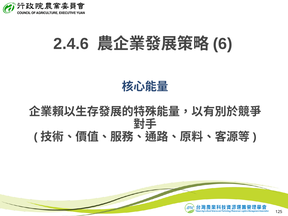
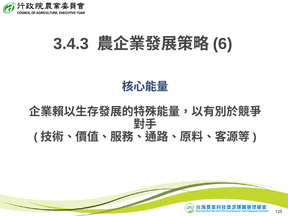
2.4.6: 2.4.6 -> 3.4.3
